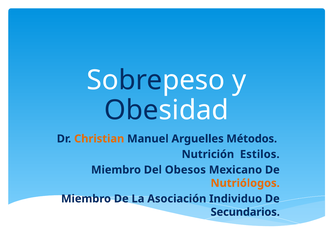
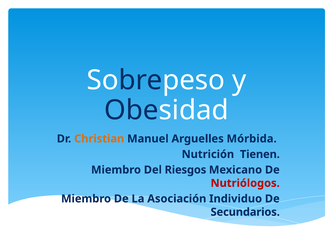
Métodos: Métodos -> Mórbida
Estilos: Estilos -> Tienen
Obesos: Obesos -> Riesgos
Nutriólogos colour: orange -> red
